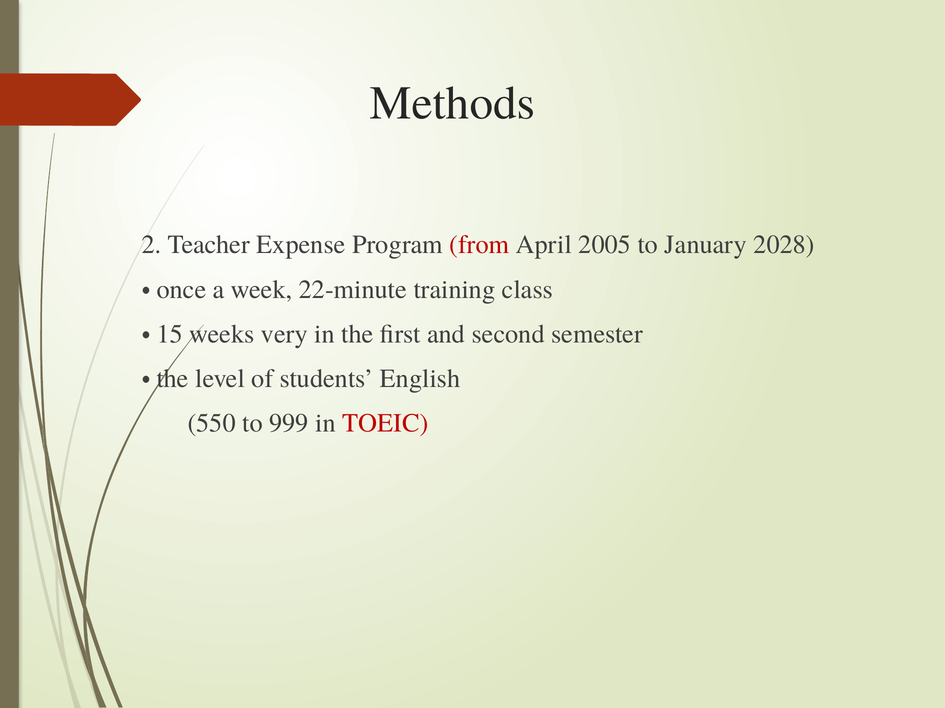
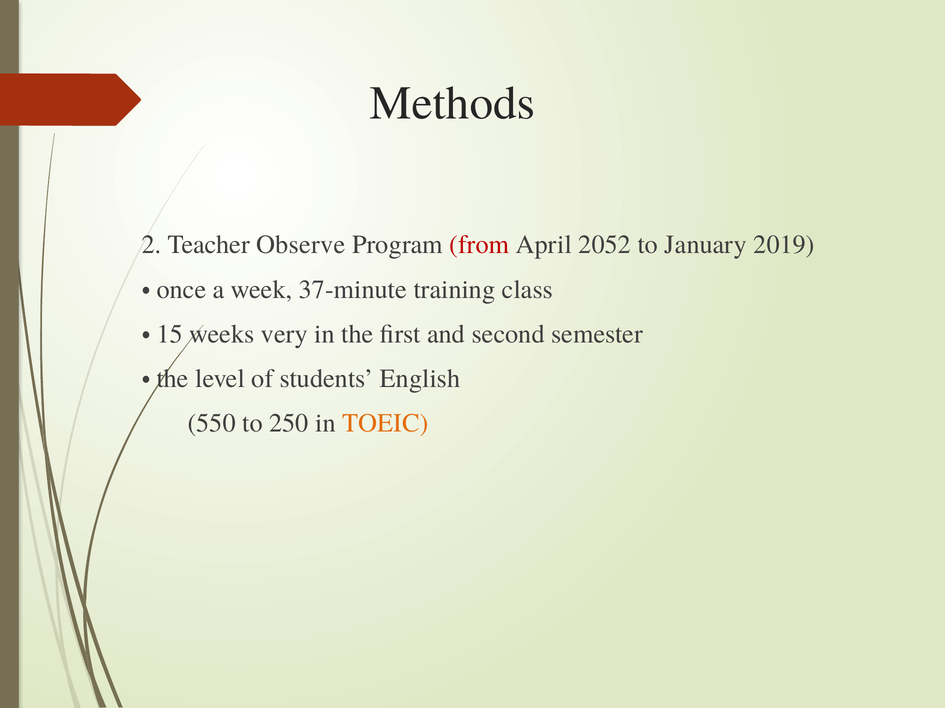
Expense: Expense -> Observe
2005: 2005 -> 2052
2028: 2028 -> 2019
22-minute: 22-minute -> 37-minute
999: 999 -> 250
TOEIC colour: red -> orange
